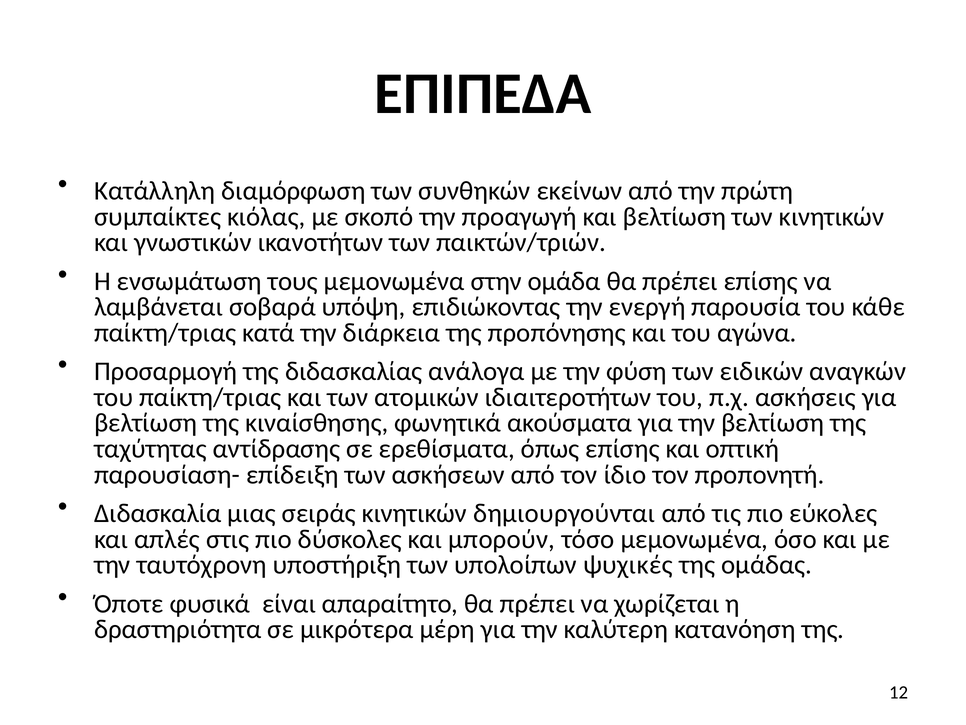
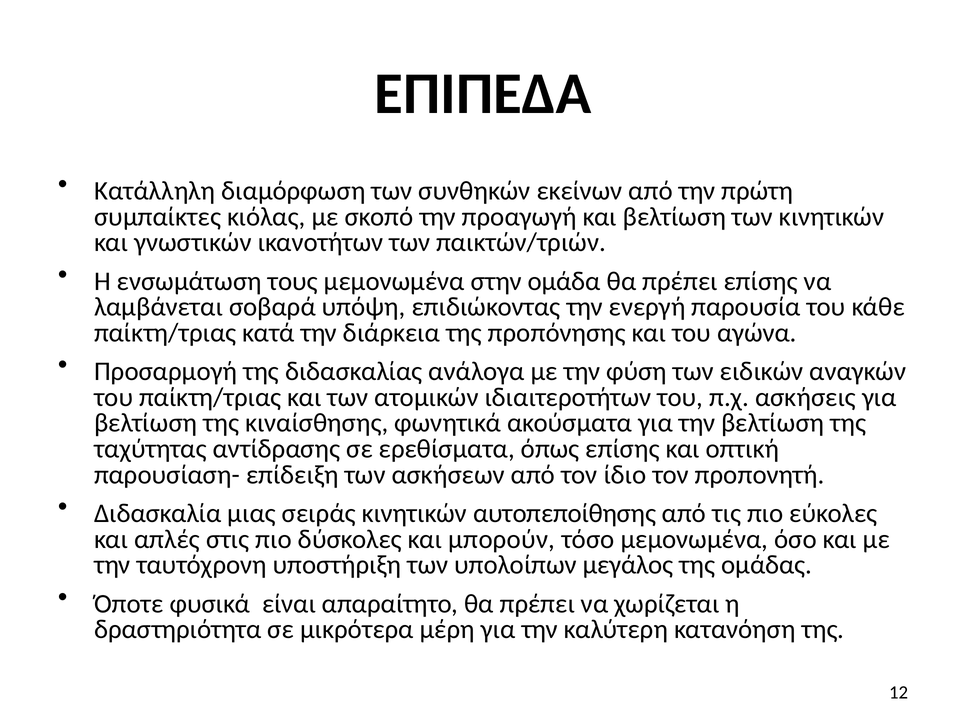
δημιουργούνται: δημιουργούνται -> αυτοπεποίθησης
ψυχικές: ψυχικές -> μεγάλος
